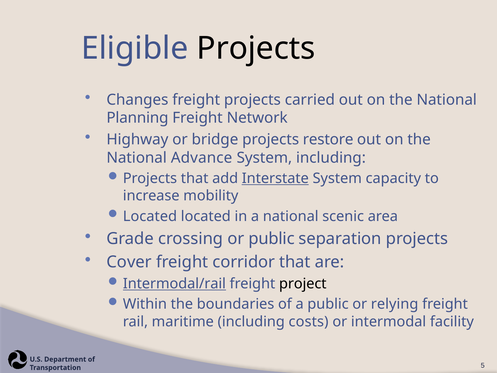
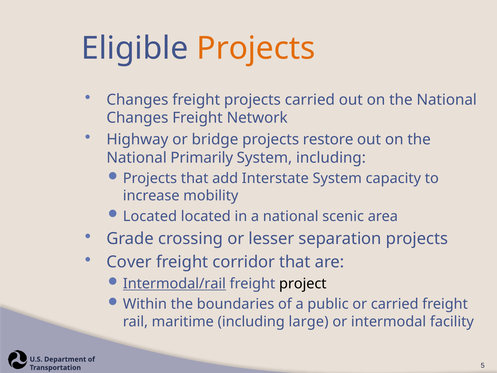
Projects at (256, 48) colour: black -> orange
Planning at (137, 118): Planning -> Changes
Advance: Advance -> Primarily
Interstate underline: present -> none
or public: public -> lesser
or relying: relying -> carried
costs: costs -> large
